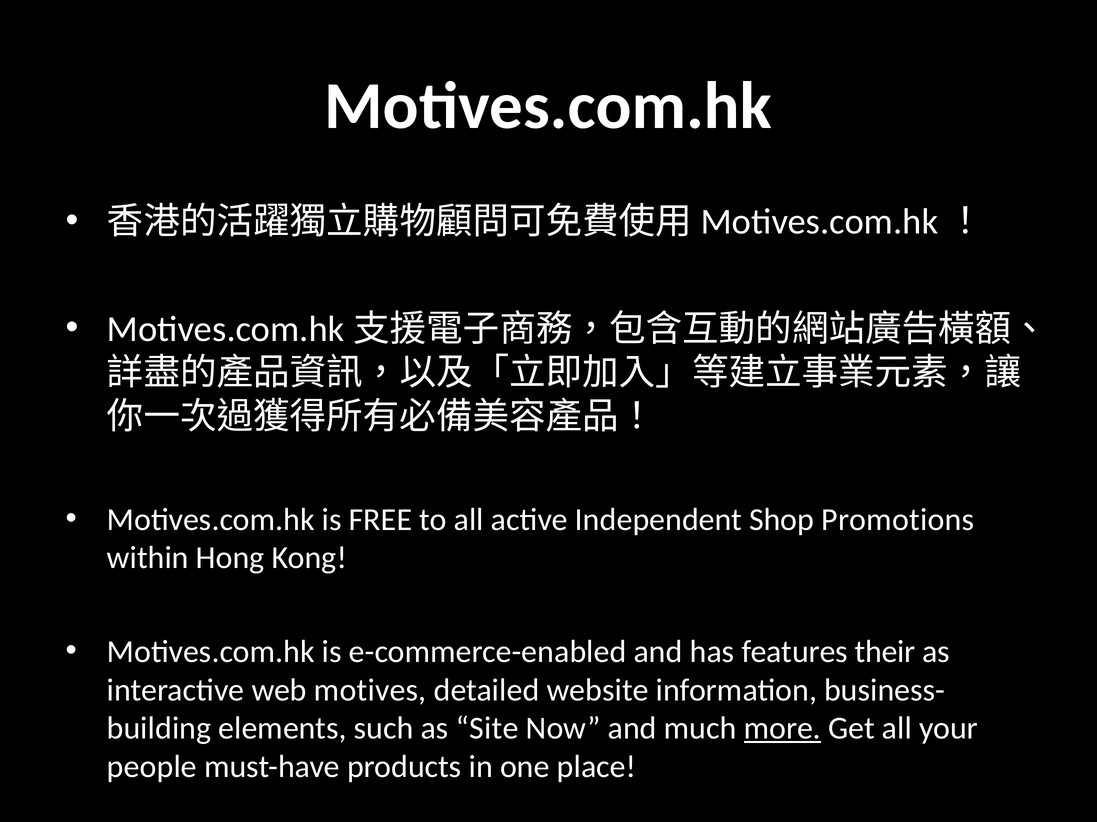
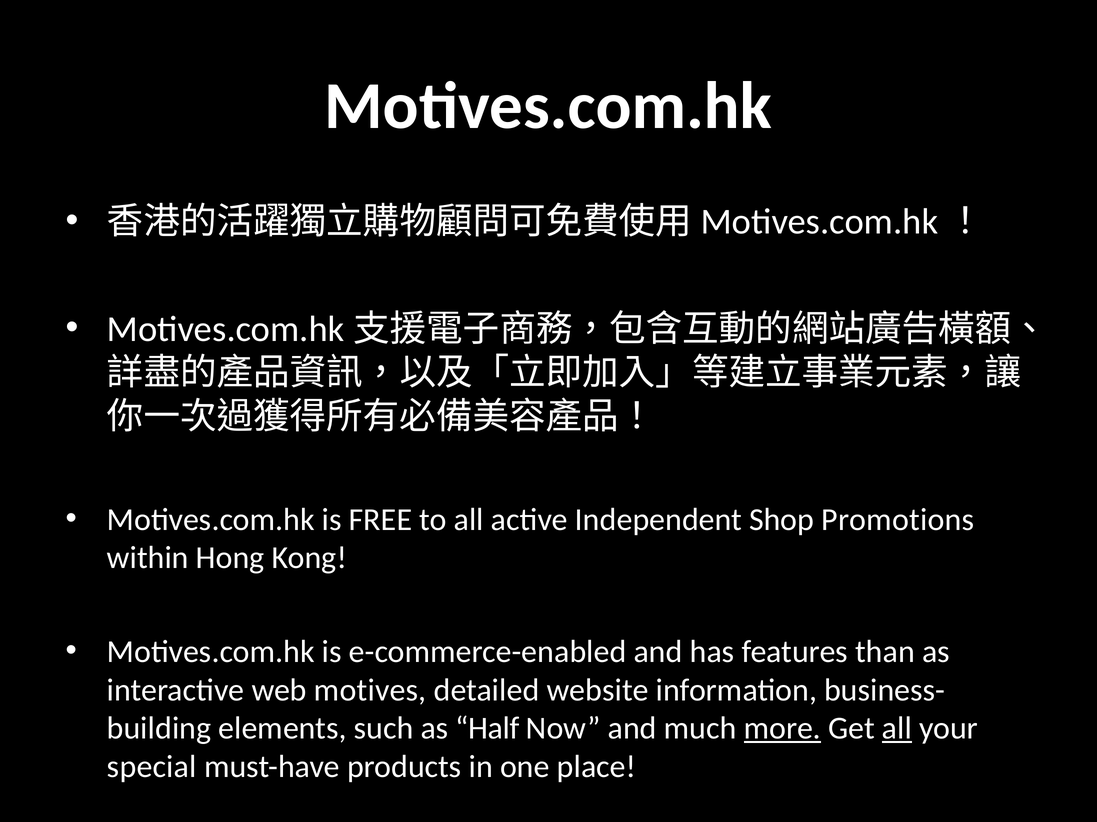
their: their -> than
Site: Site -> Half
all at (897, 729) underline: none -> present
people: people -> special
